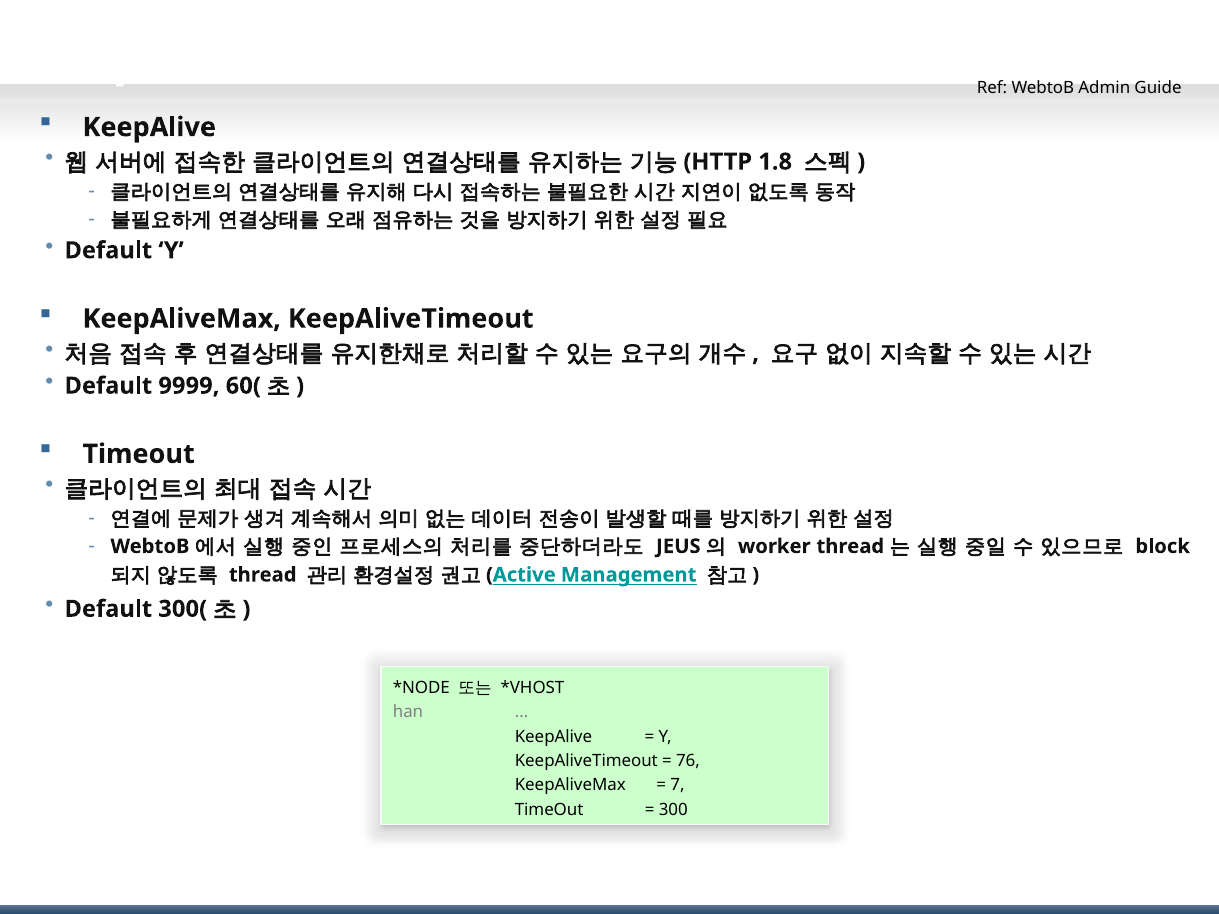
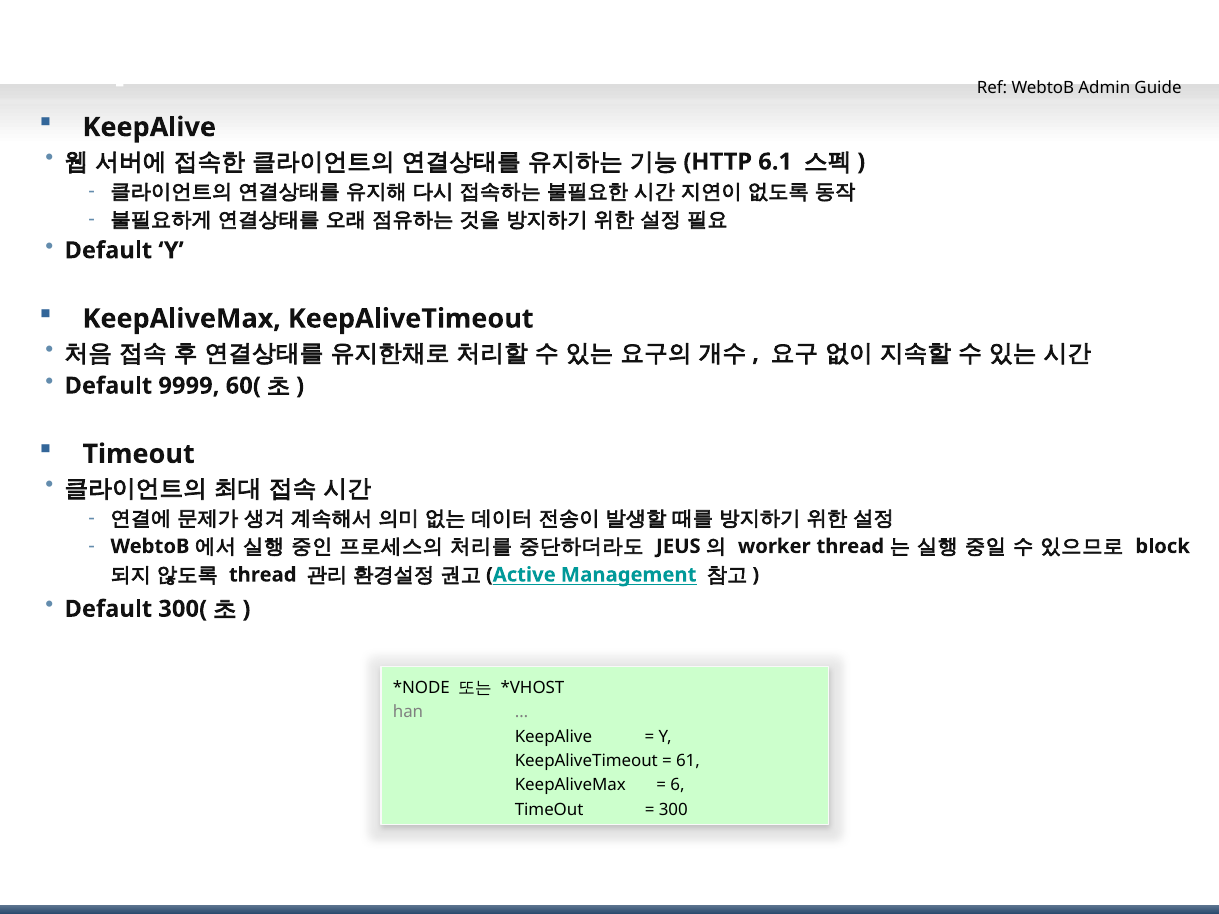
1.8: 1.8 -> 6.1
76: 76 -> 61
7: 7 -> 6
